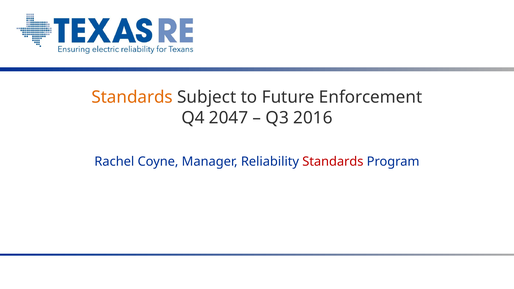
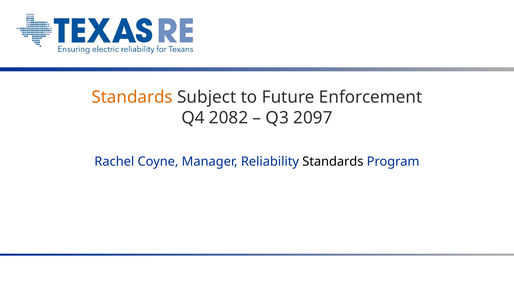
2047: 2047 -> 2082
2016: 2016 -> 2097
Standards at (333, 162) colour: red -> black
